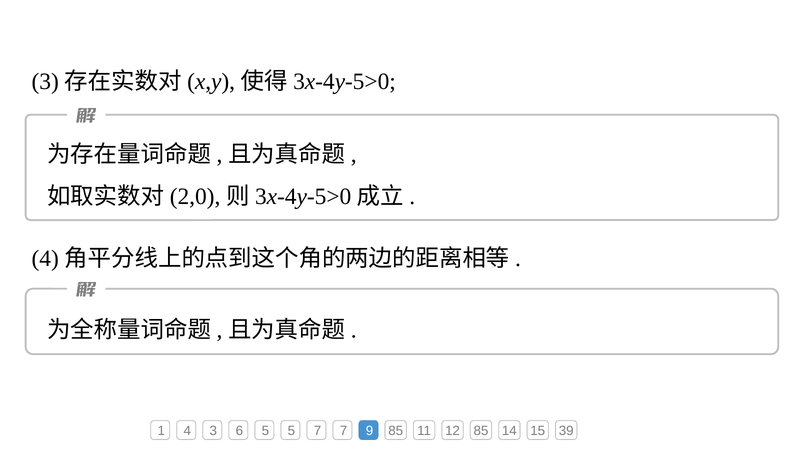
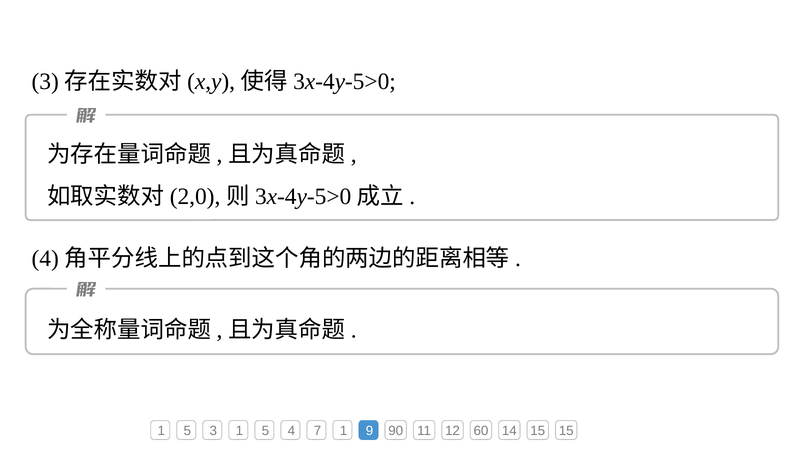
4 at (187, 431): 4 -> 5
3 6: 6 -> 1
5 5: 5 -> 4
7 7: 7 -> 1
9 85: 85 -> 90
12 85: 85 -> 60
15 39: 39 -> 15
